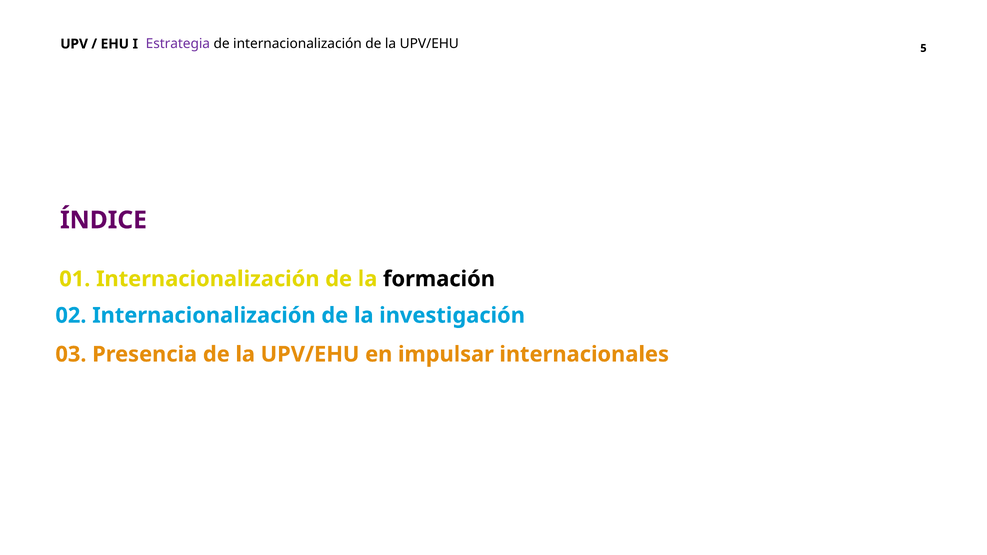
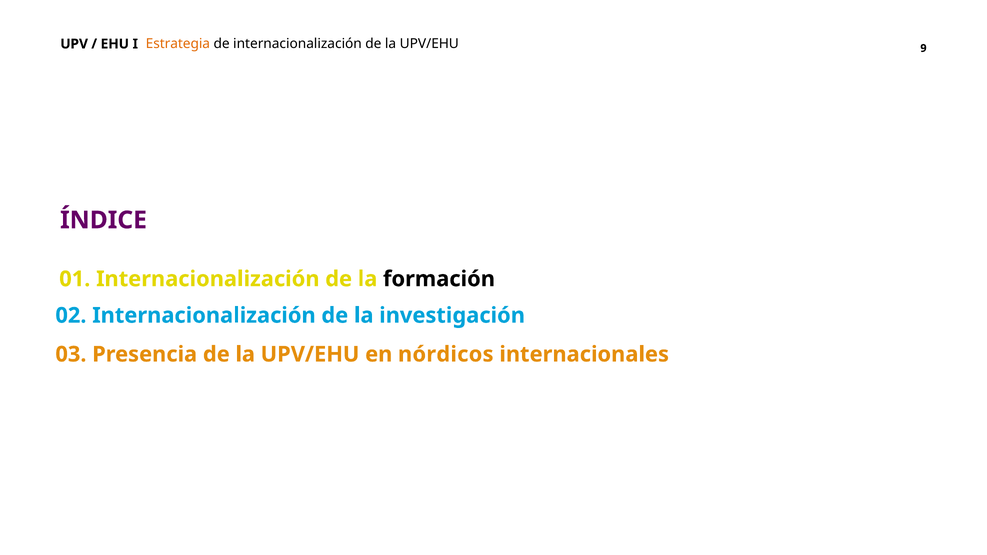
Estrategia colour: purple -> orange
5: 5 -> 9
impulsar: impulsar -> nórdicos
